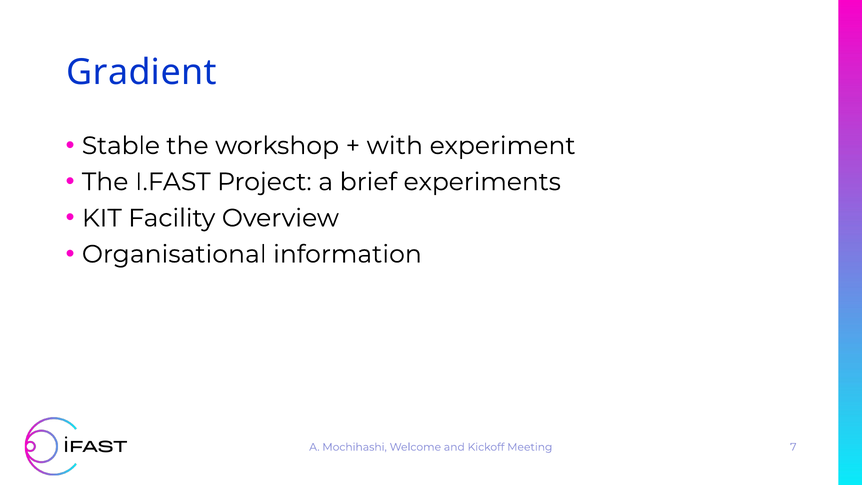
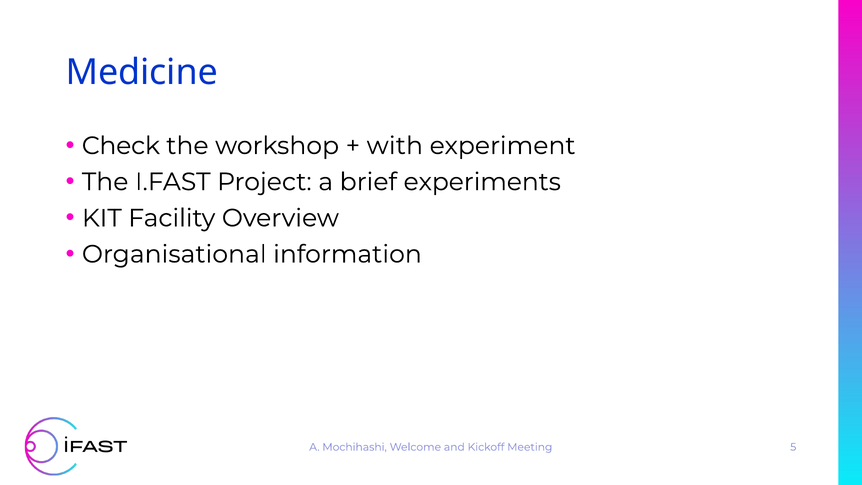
Gradient: Gradient -> Medicine
Stable: Stable -> Check
7: 7 -> 5
